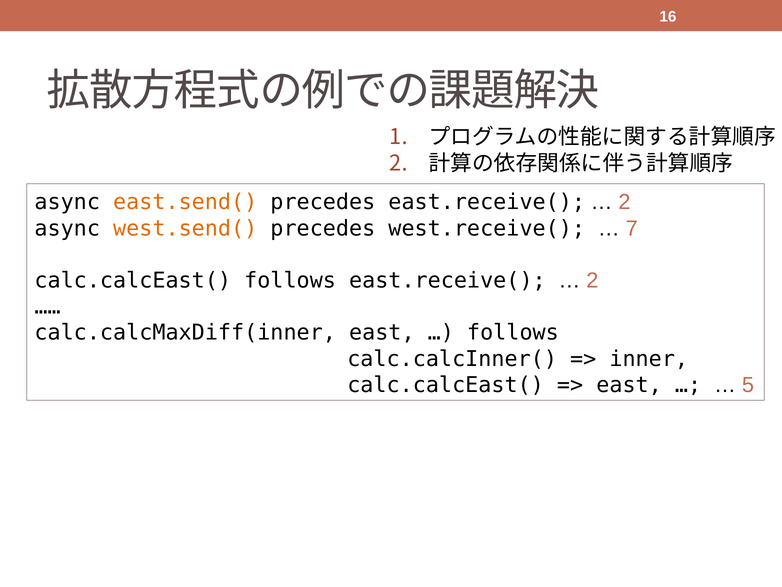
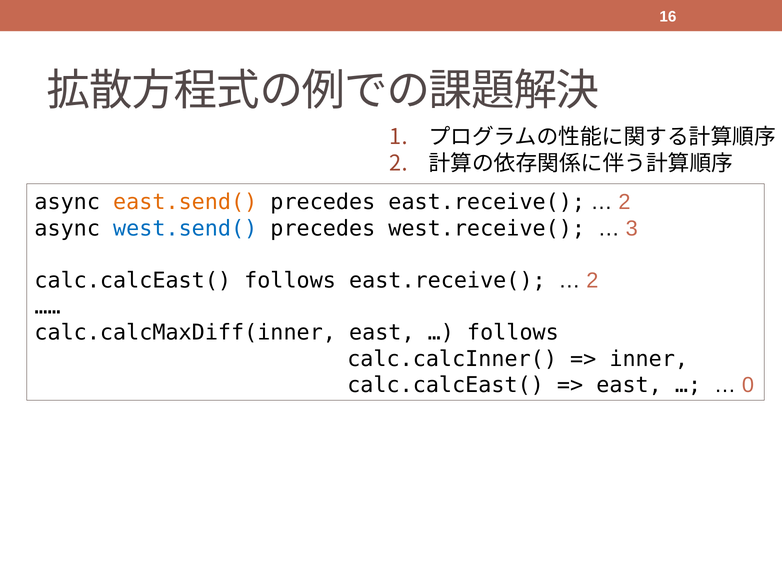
west.send( colour: orange -> blue
7: 7 -> 3
5: 5 -> 0
